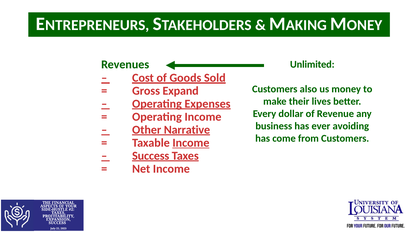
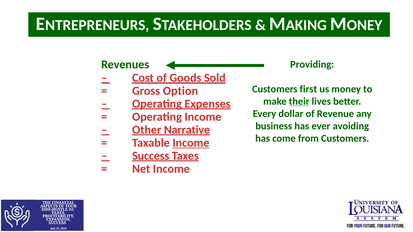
Unlimited: Unlimited -> Providing
also: also -> first
Expand: Expand -> Option
their underline: none -> present
